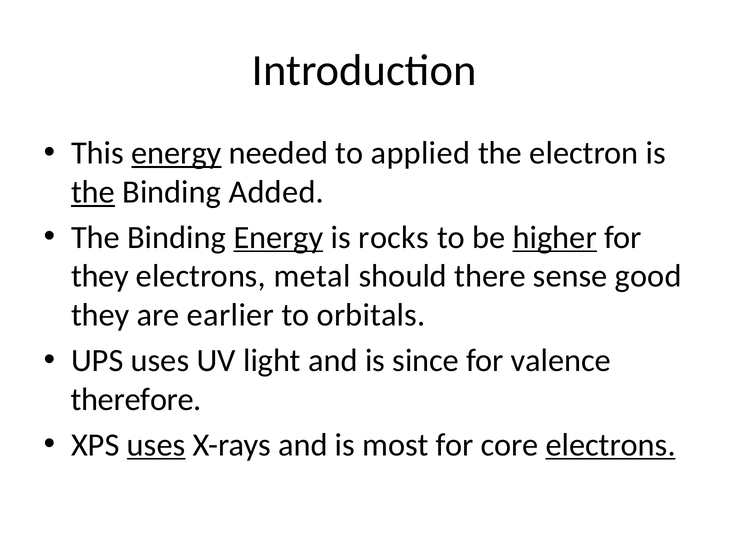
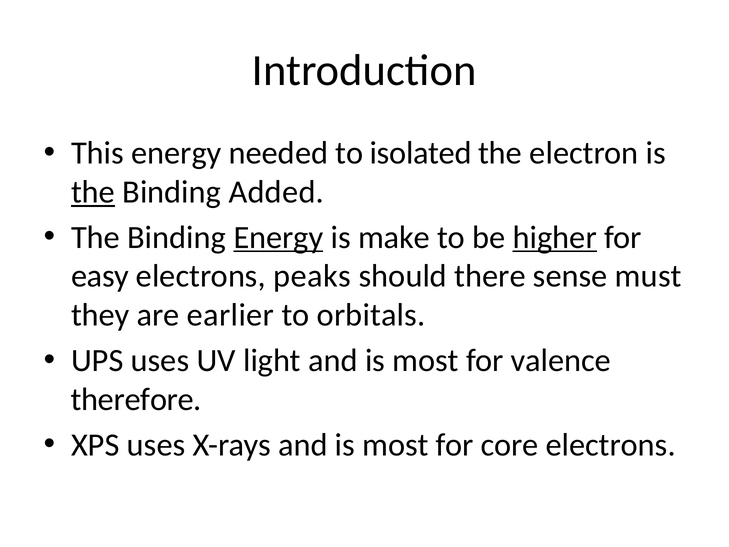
energy at (176, 153) underline: present -> none
applied: applied -> isolated
rocks: rocks -> make
they at (100, 276): they -> easy
metal: metal -> peaks
good: good -> must
light and is since: since -> most
uses at (156, 445) underline: present -> none
electrons at (611, 445) underline: present -> none
